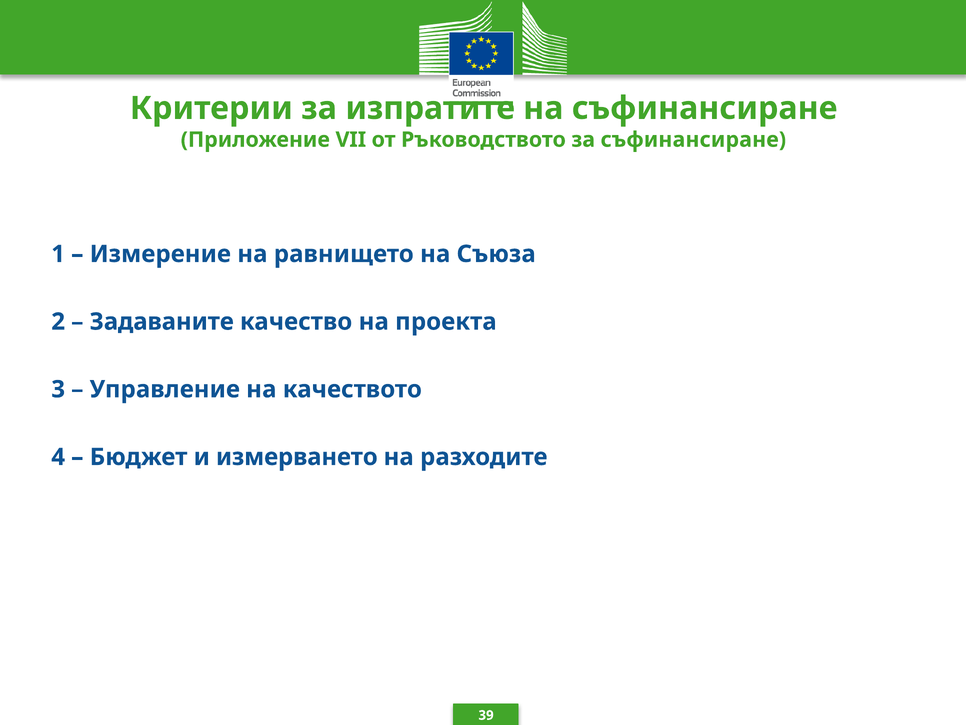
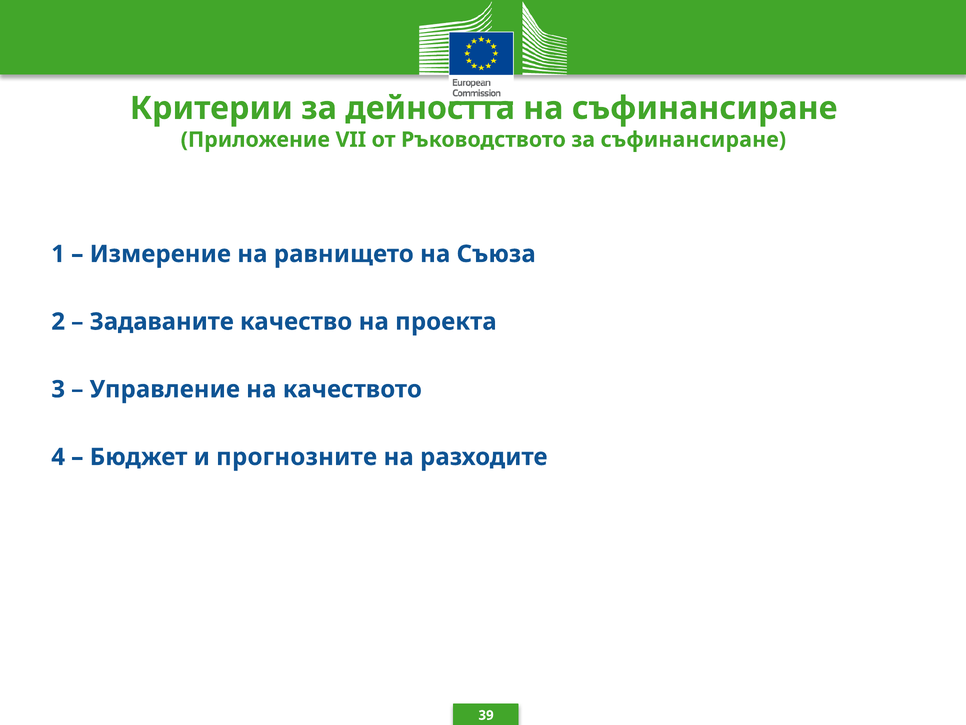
изпратите: изпратите -> дейността
измерването: измерването -> прогнозните
